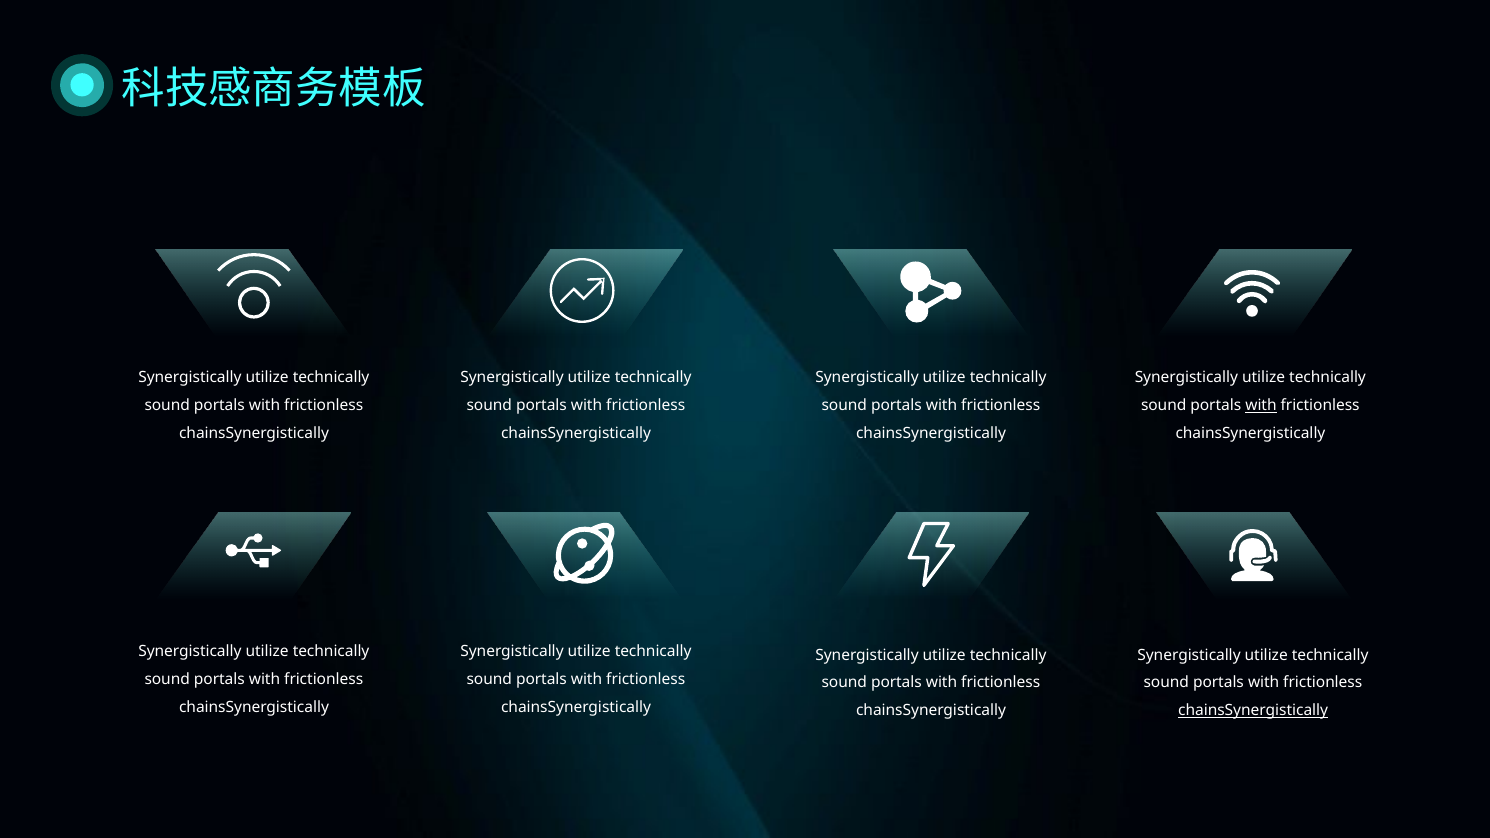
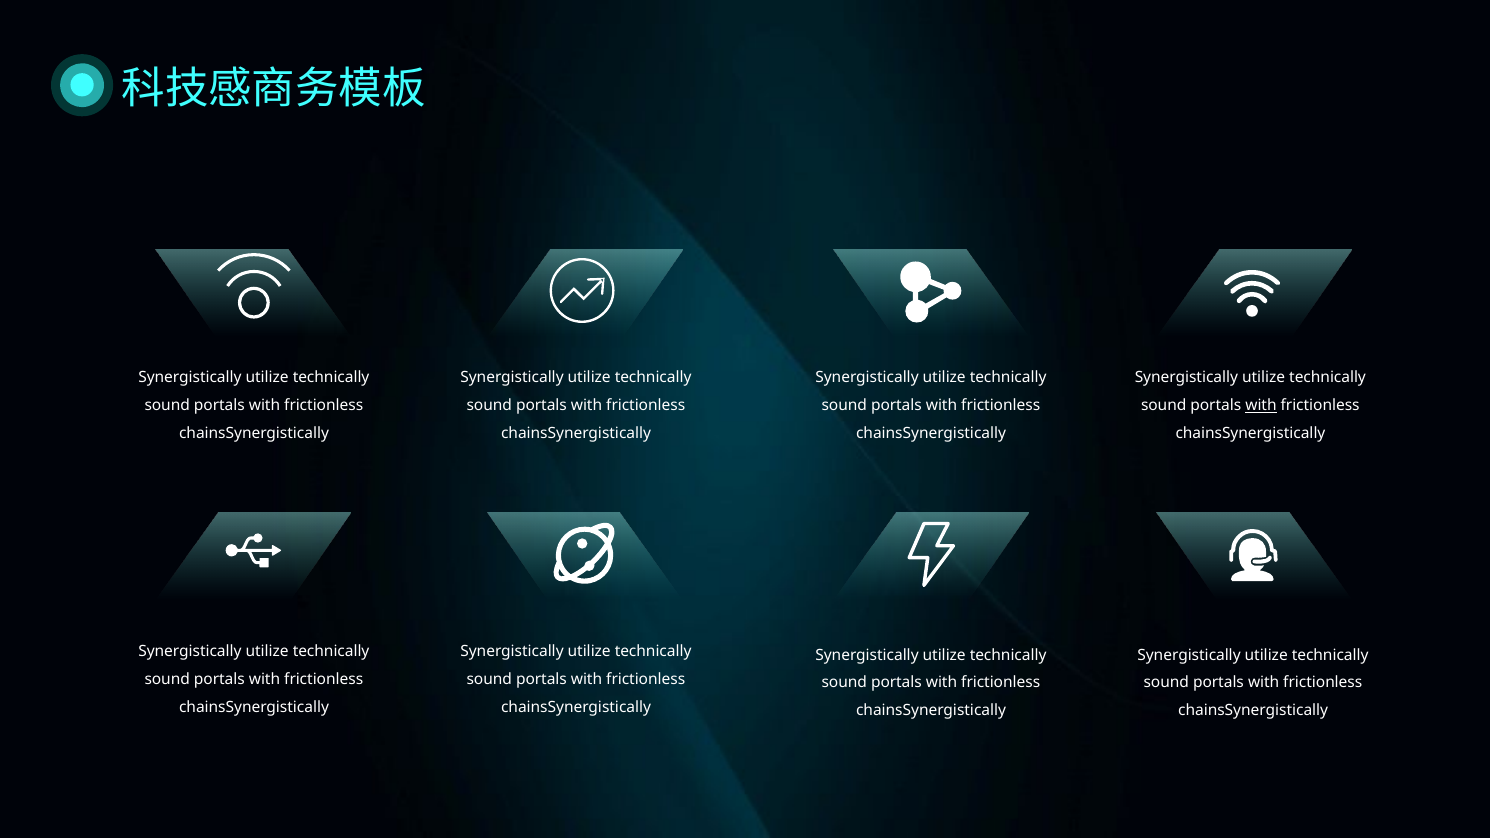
chainsSynergistically at (1253, 711) underline: present -> none
